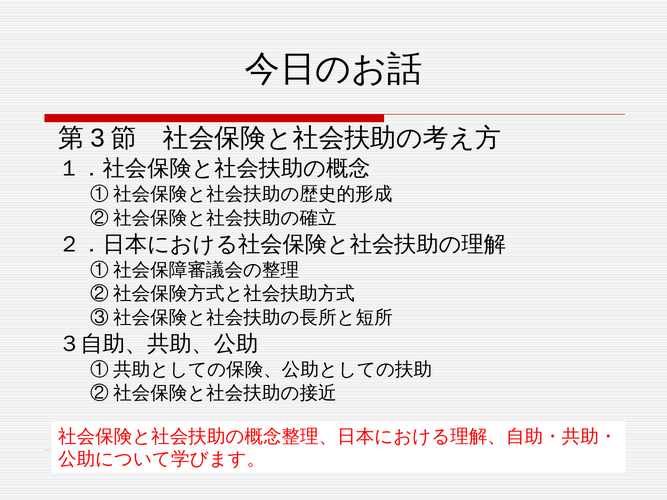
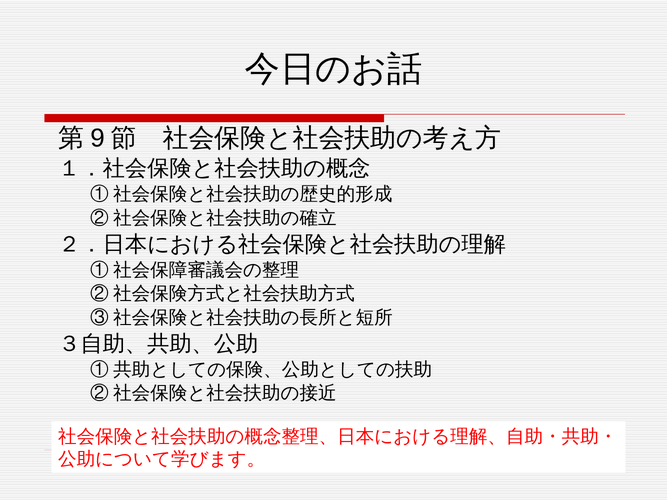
3: 3 -> 9
